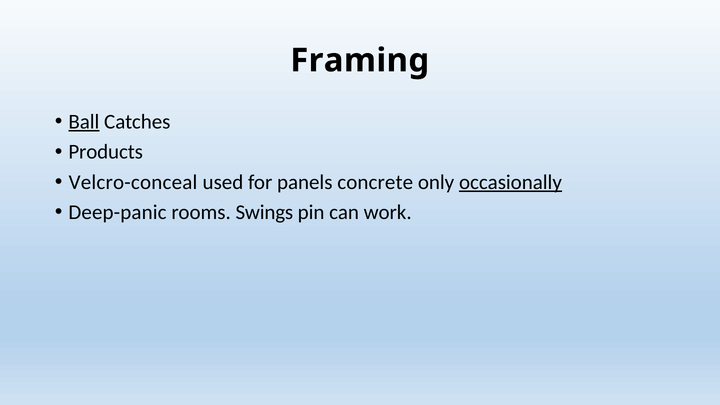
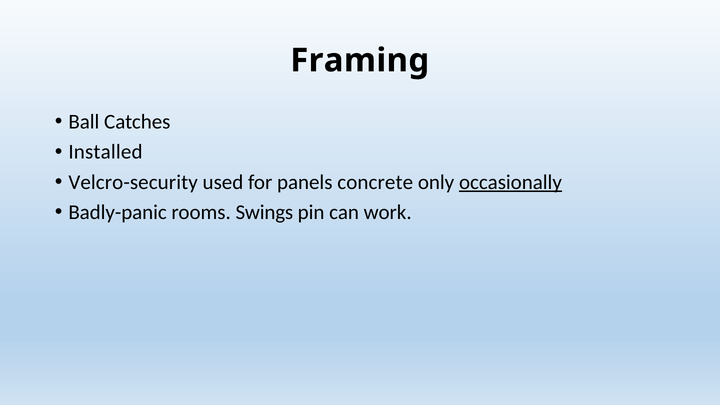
Ball underline: present -> none
Products: Products -> Installed
Velcro-conceal: Velcro-conceal -> Velcro-security
Deep-panic: Deep-panic -> Badly-panic
